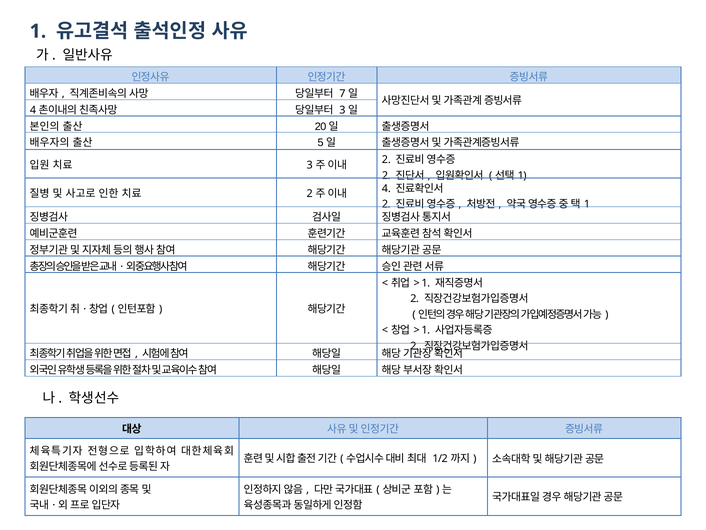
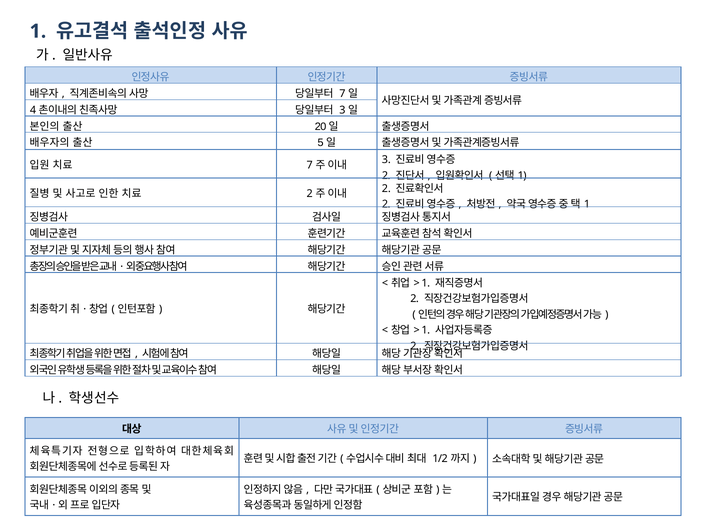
3 at (310, 165): 3 -> 7
2 at (386, 160): 2 -> 3
4 at (386, 188): 4 -> 2
